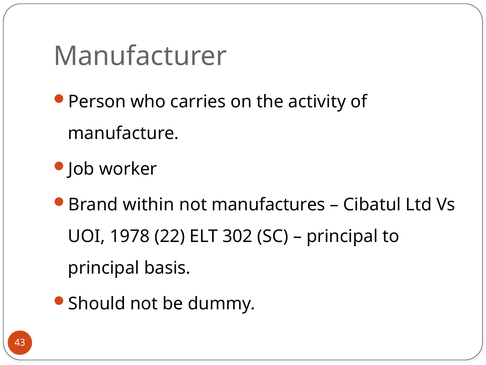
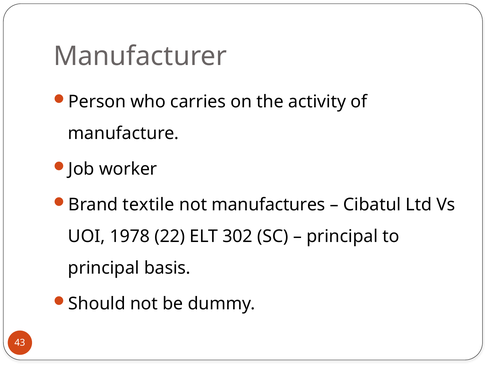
within: within -> textile
